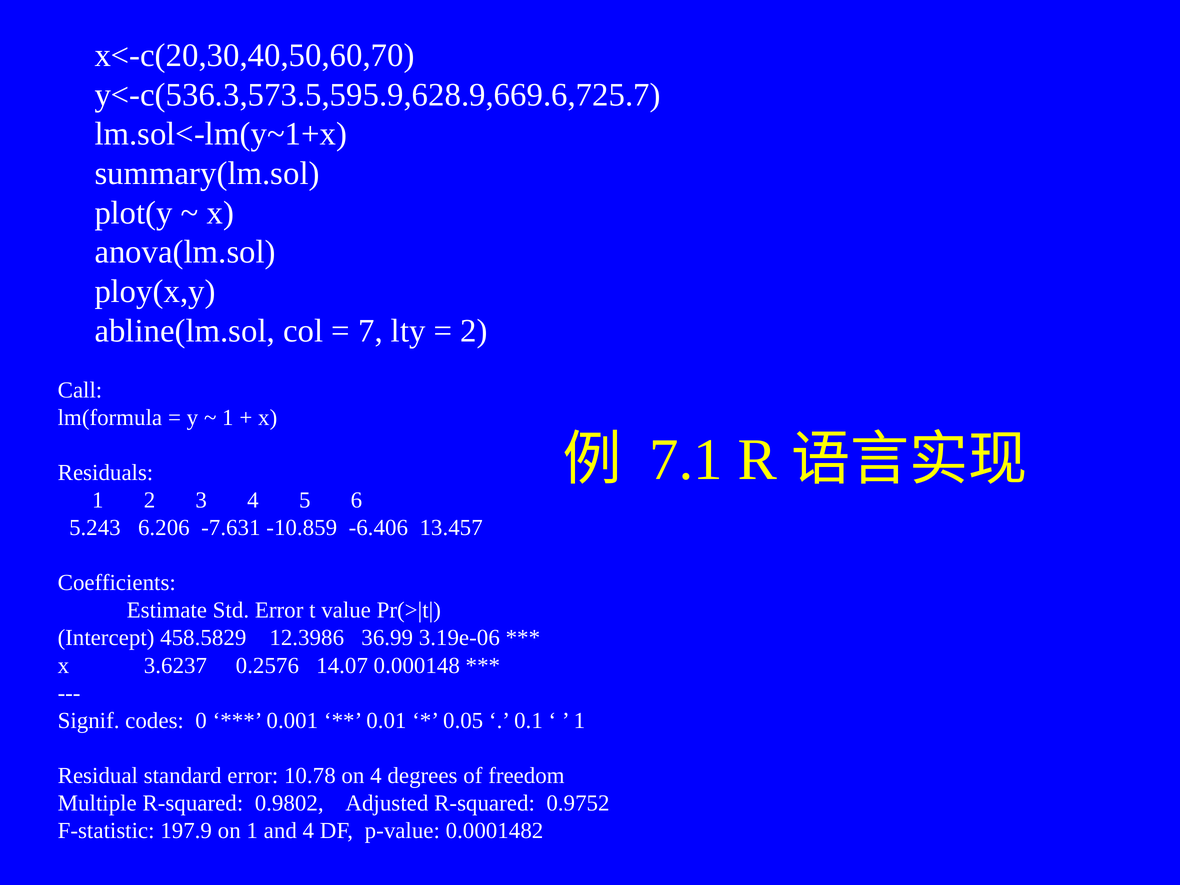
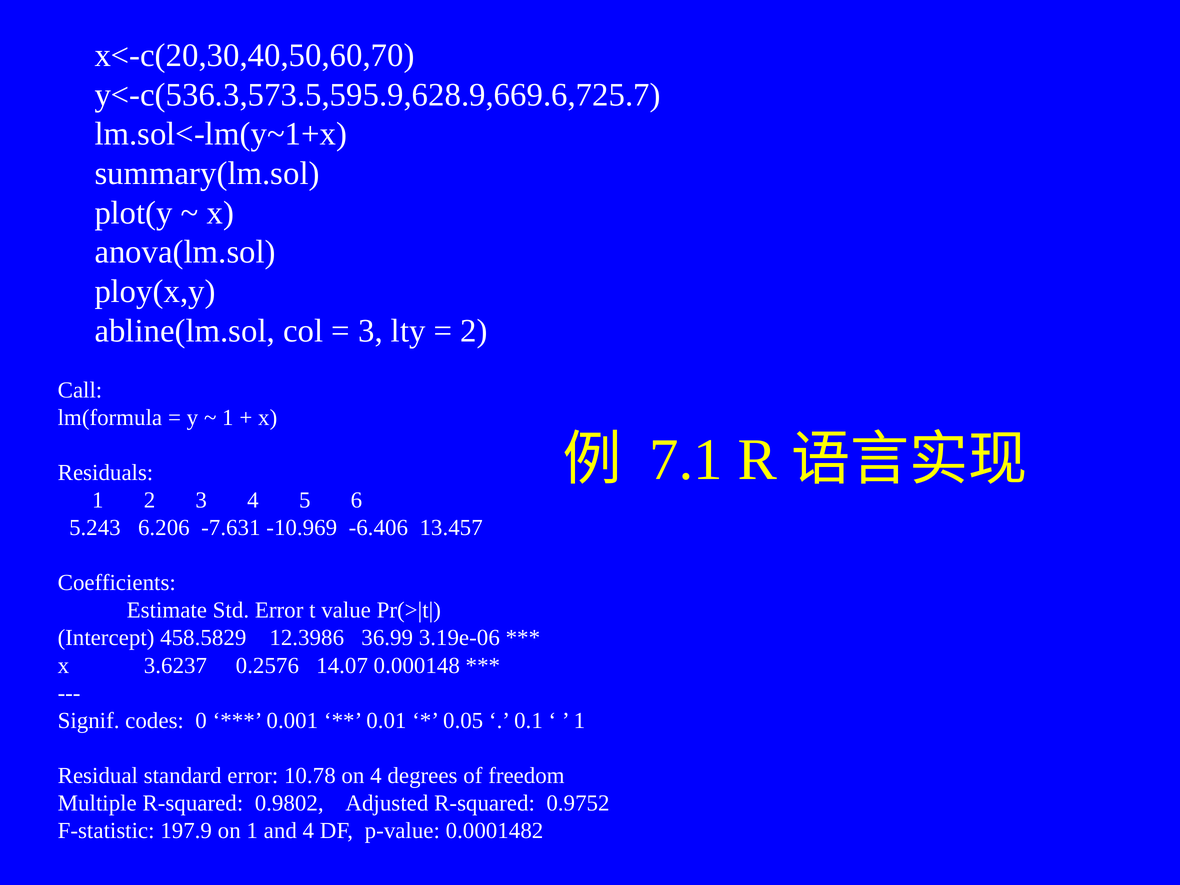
7 at (370, 331): 7 -> 3
-10.859: -10.859 -> -10.969
